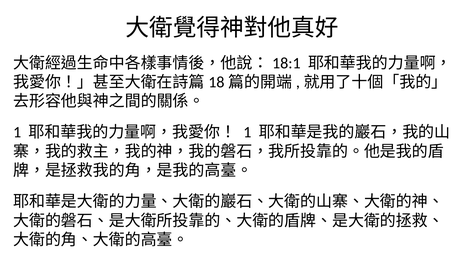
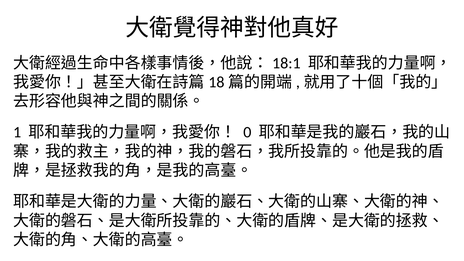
1 at (247, 132): 1 -> 0
